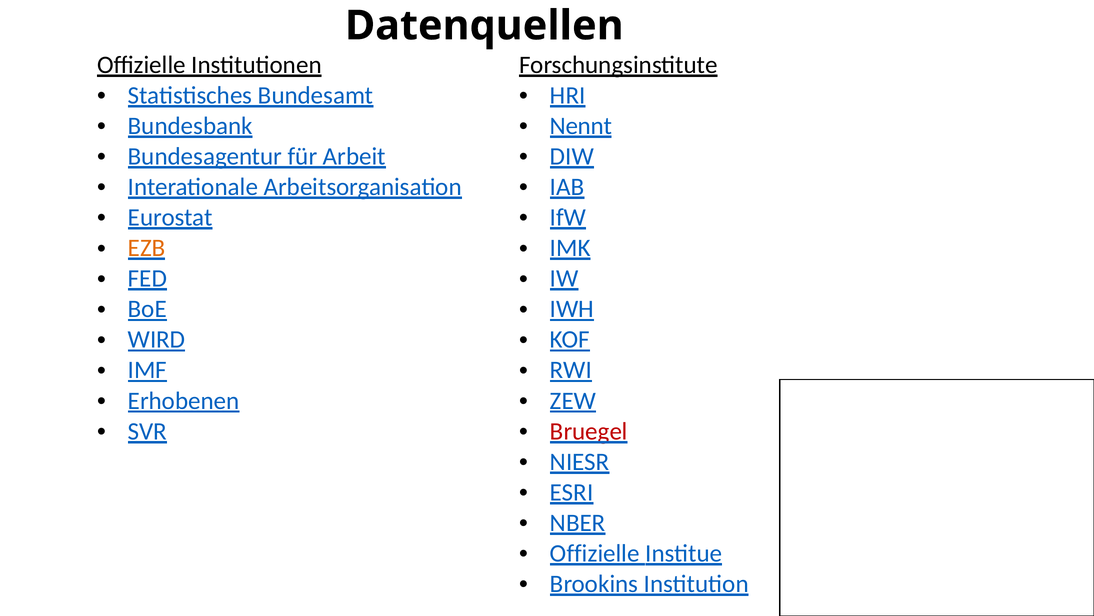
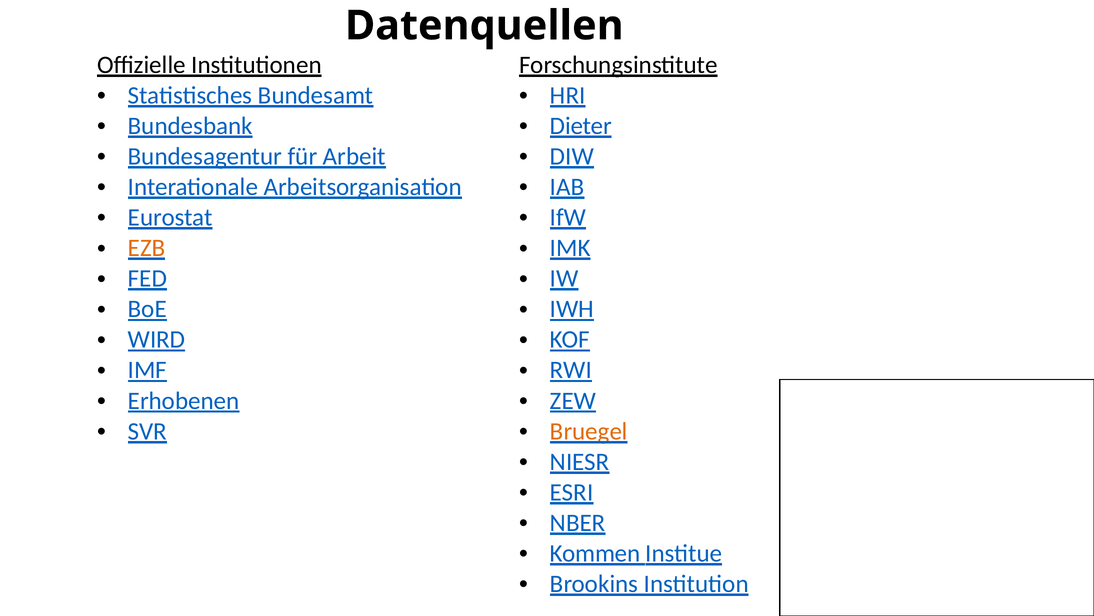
Nennt: Nennt -> Dieter
Bruegel colour: red -> orange
Offizielle at (595, 553): Offizielle -> Kommen
